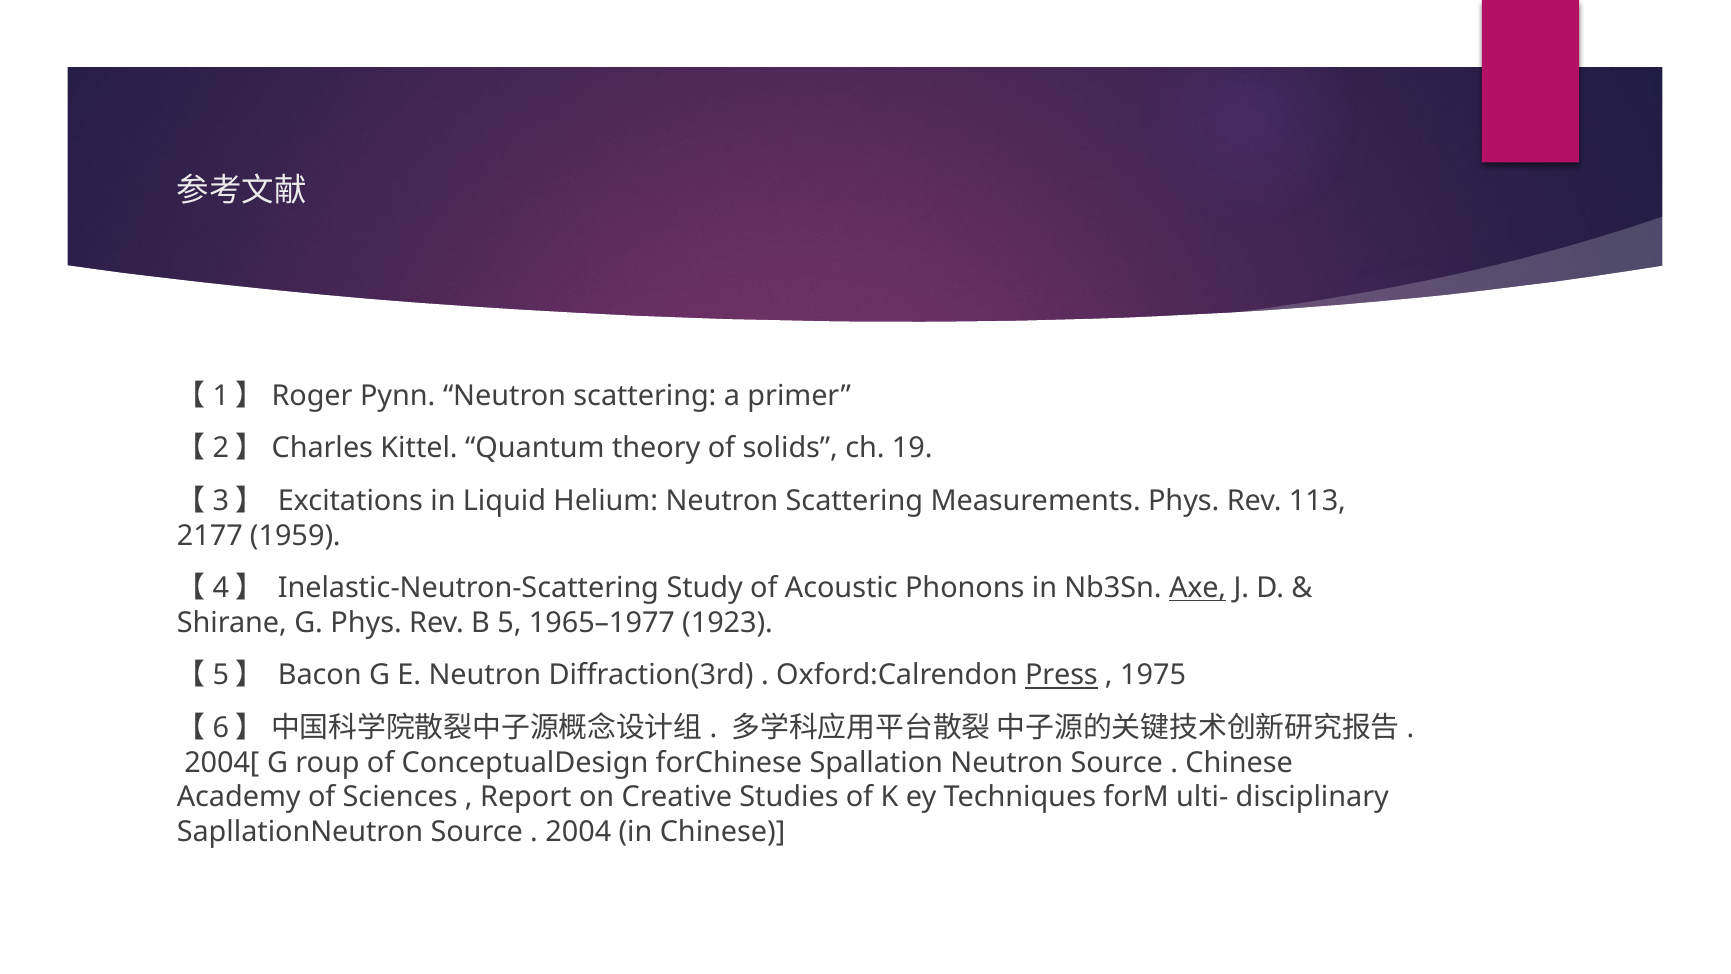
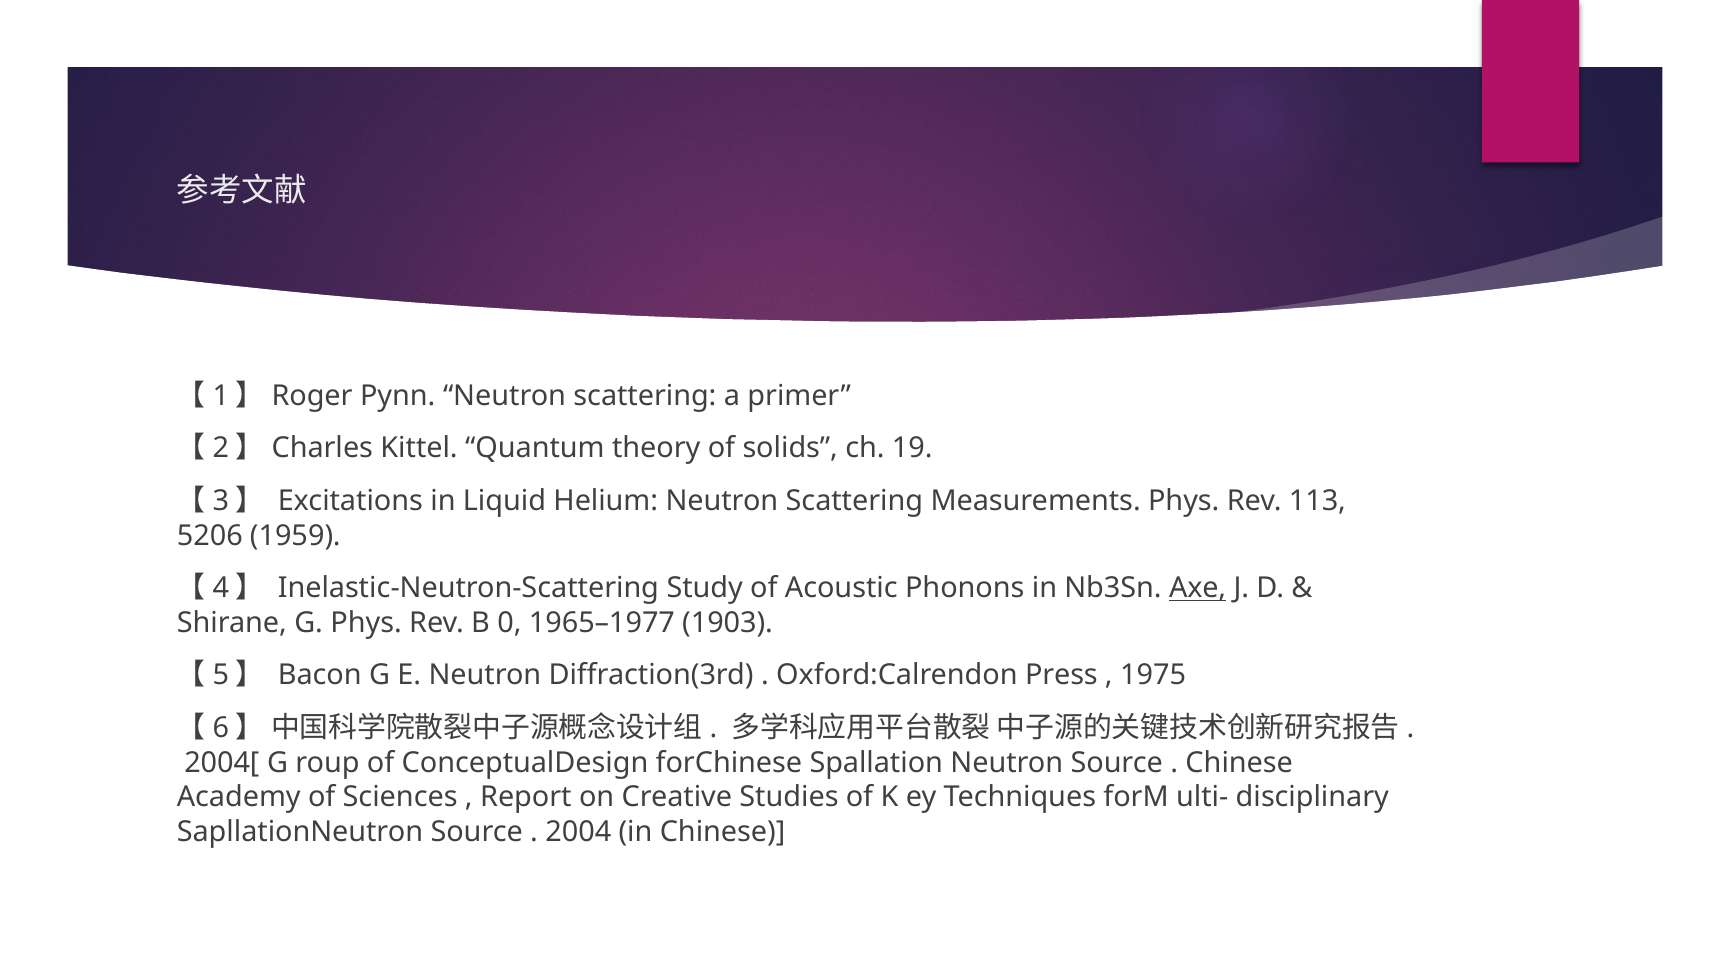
2177: 2177 -> 5206
5: 5 -> 0
1923: 1923 -> 1903
Press underline: present -> none
